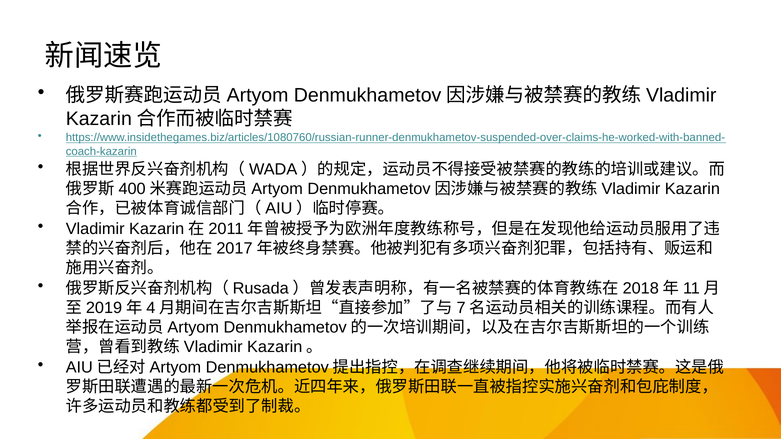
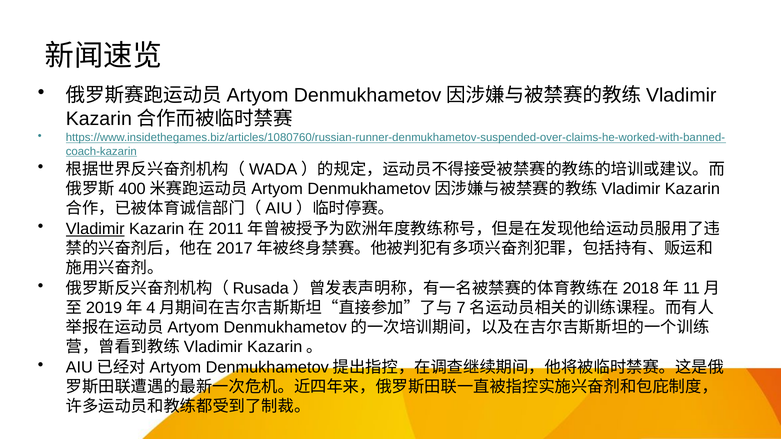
Vladimir underline: none -> present
